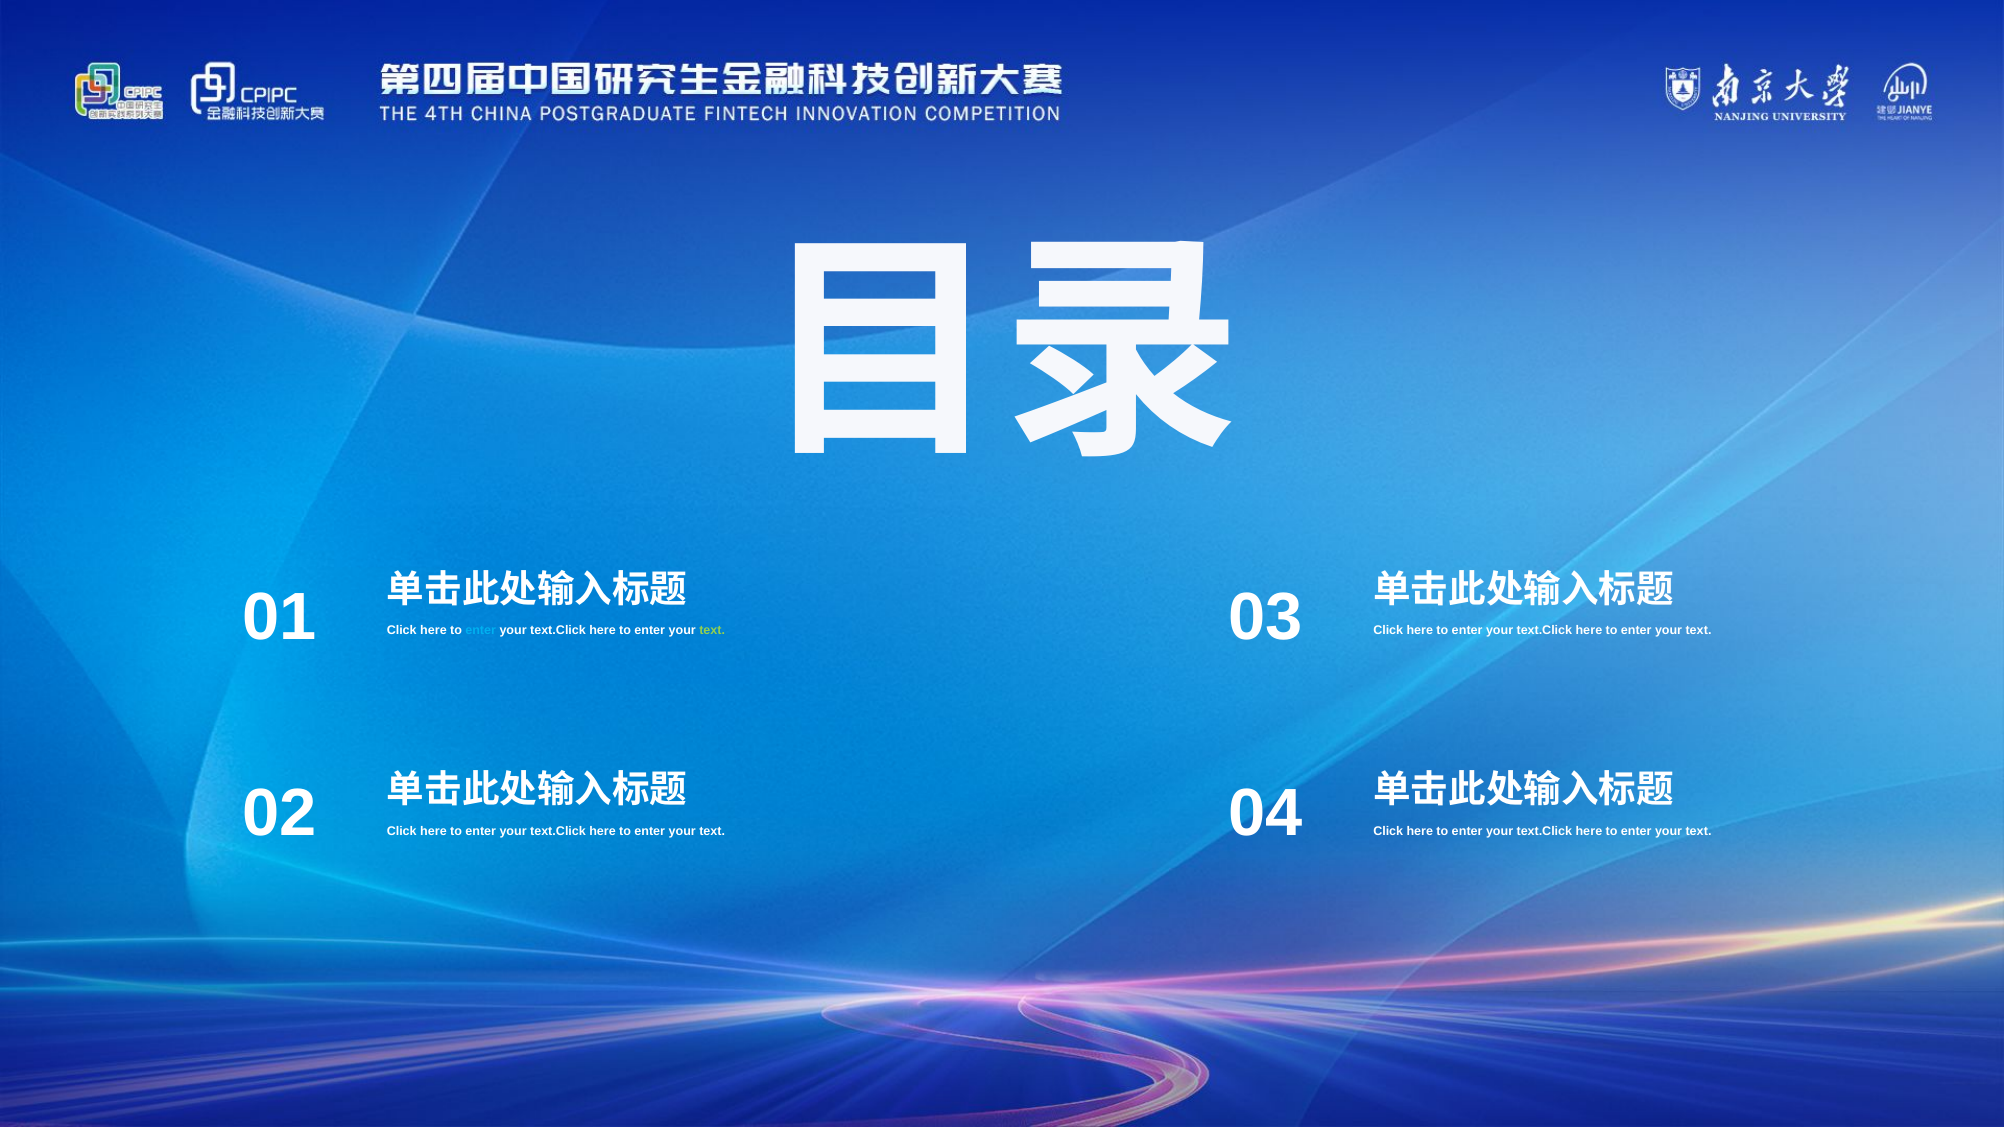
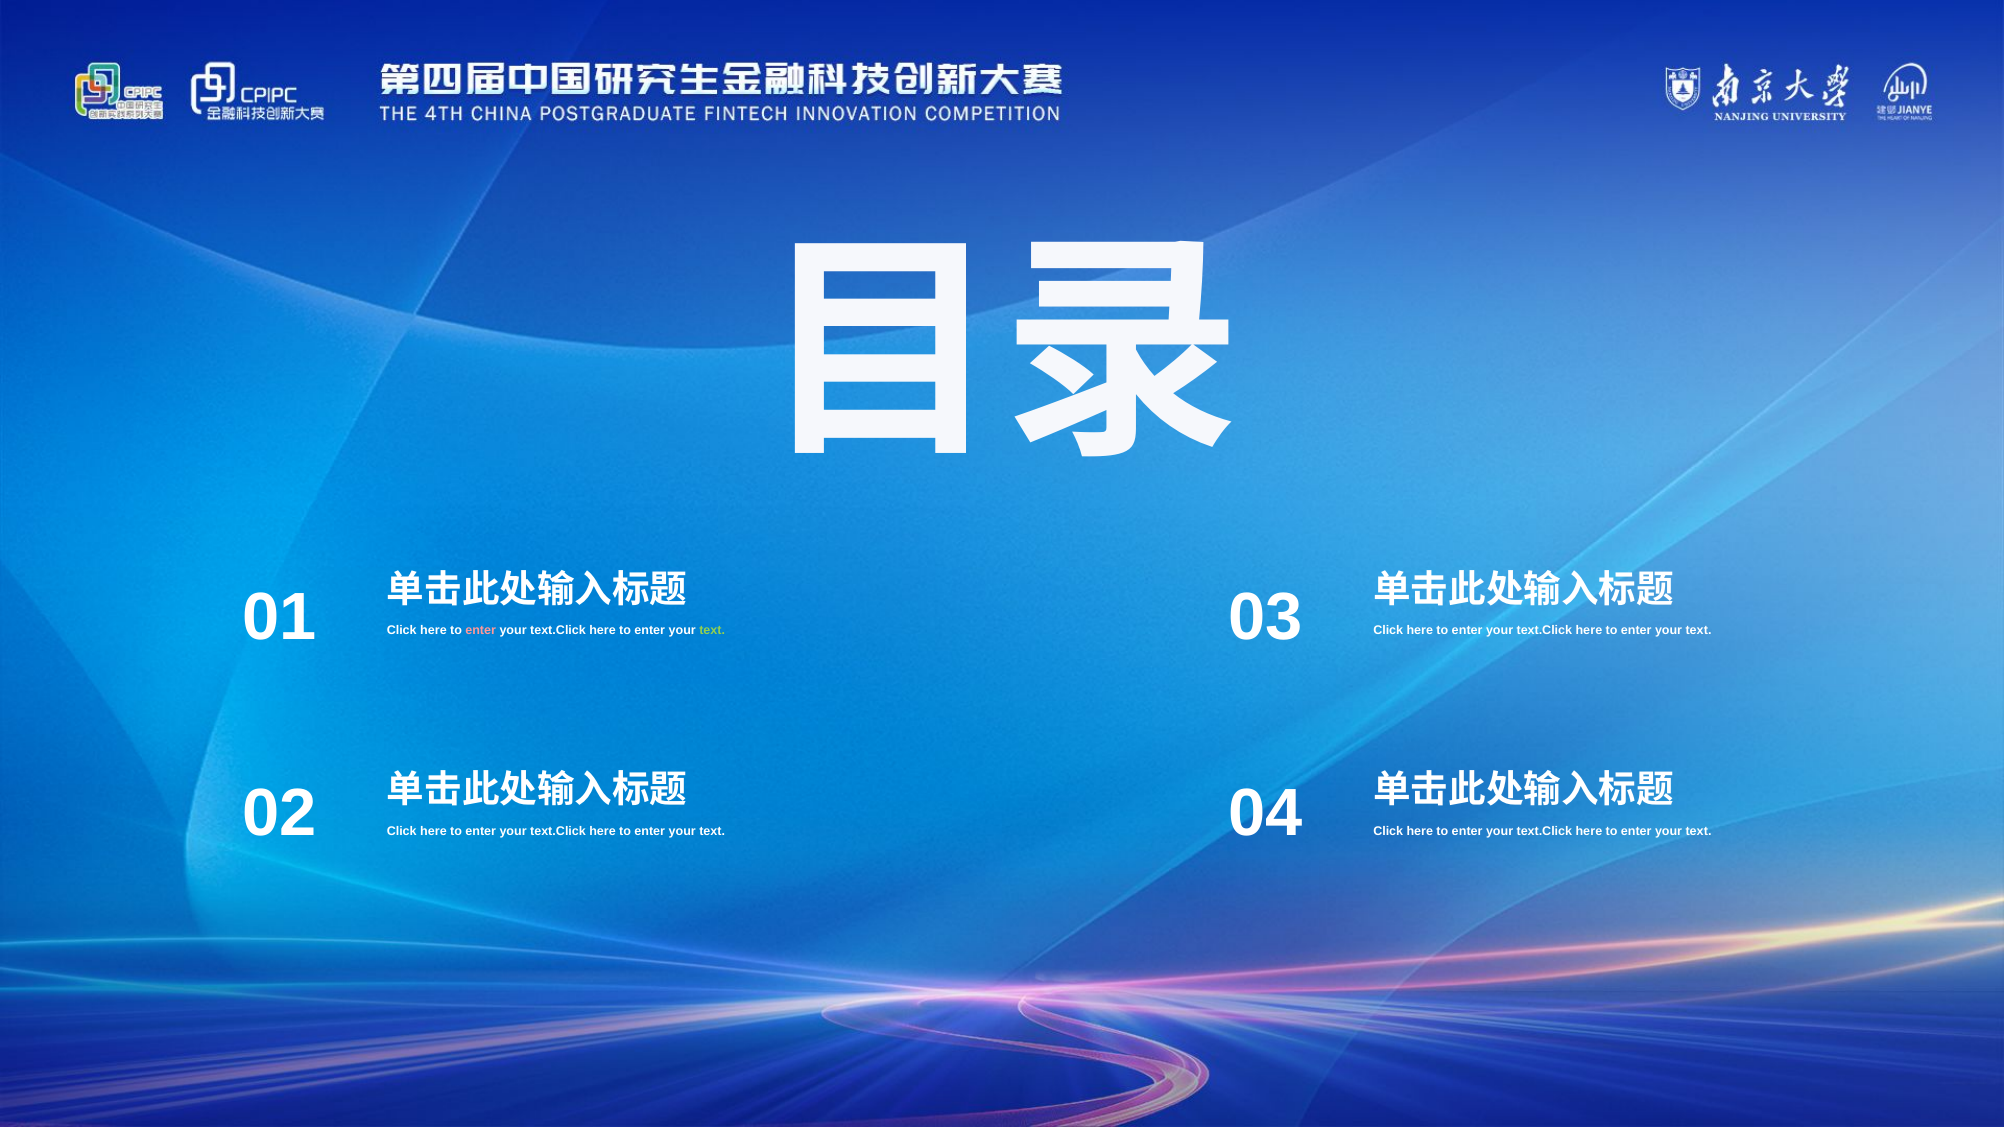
enter at (481, 631) colour: light blue -> pink
